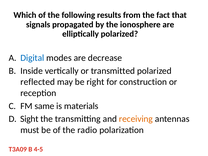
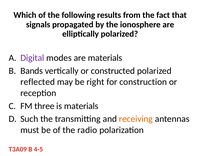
Digital colour: blue -> purple
are decrease: decrease -> materials
Inside: Inside -> Bands
transmitted: transmitted -> constructed
same: same -> three
Sight: Sight -> Such
